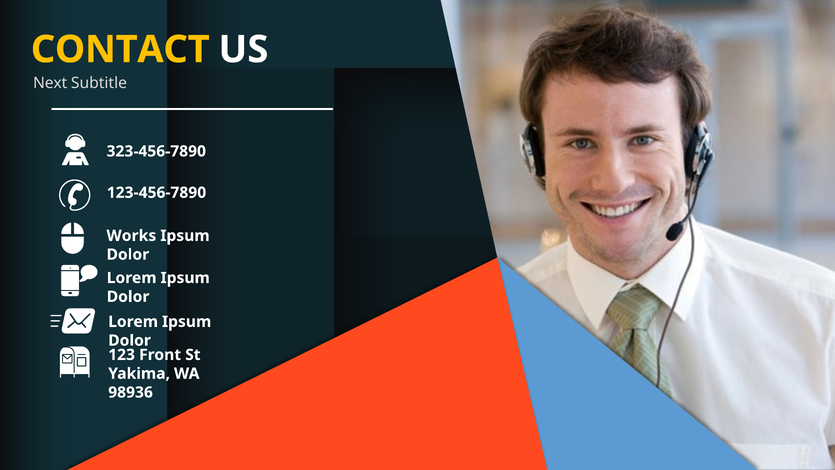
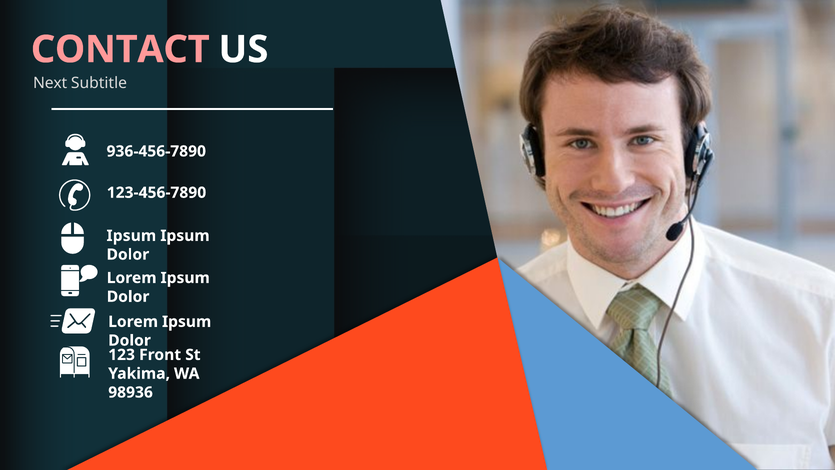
CONTACT colour: yellow -> pink
323-456-7890: 323-456-7890 -> 936-456-7890
Works at (131, 236): Works -> Ipsum
